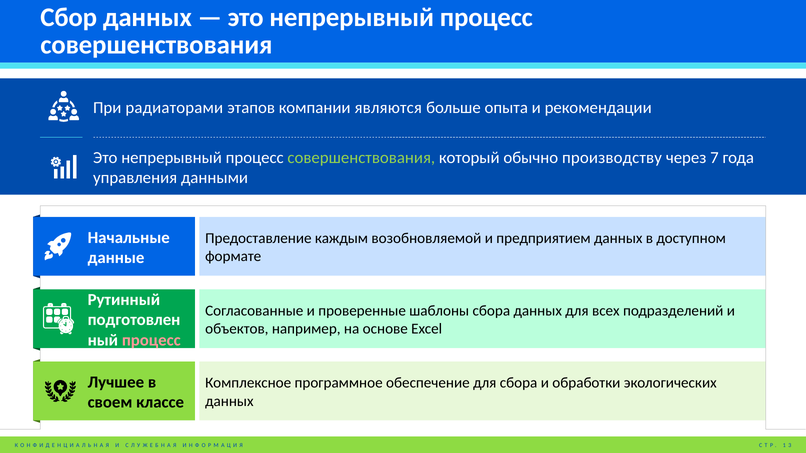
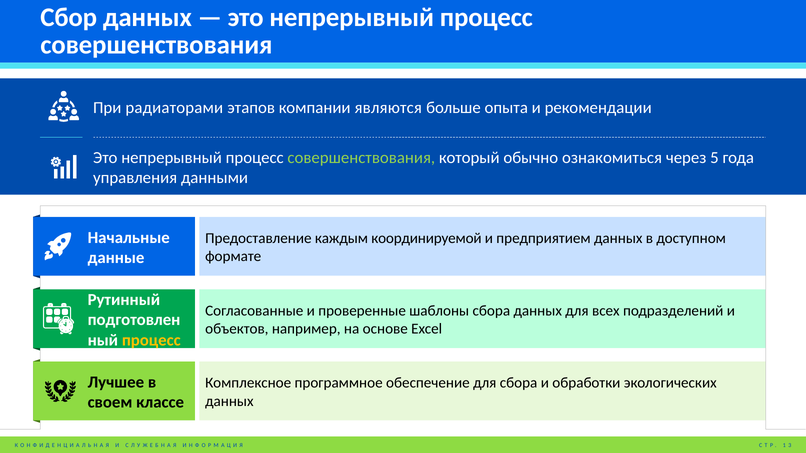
производству: производству -> ознакомиться
7: 7 -> 5
возобновляемой: возобновляемой -> координируемой
процесс at (151, 340) colour: pink -> yellow
